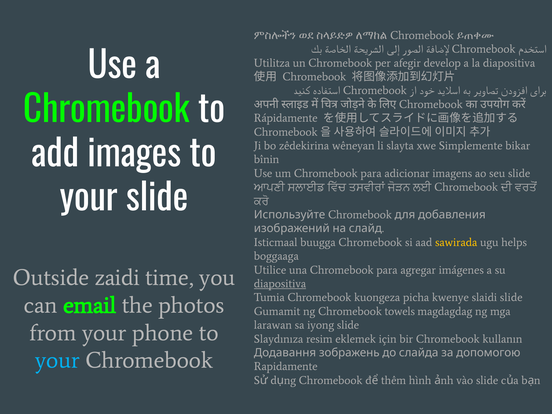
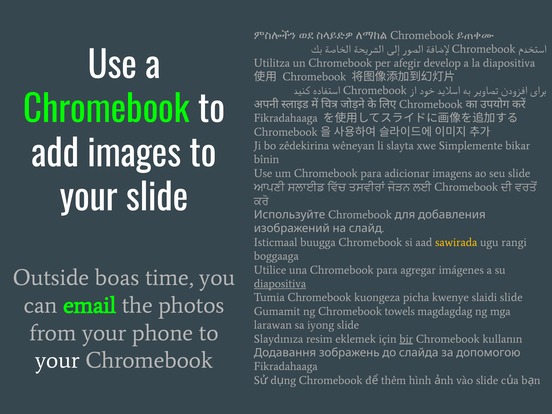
Rápidamente at (286, 118): Rápidamente -> Fikradahaaga
helps: helps -> rangi
zaidi: zaidi -> boas
bir underline: none -> present
your at (58, 360) colour: light blue -> white
Rapidamente at (286, 366): Rapidamente -> Fikradahaaga
